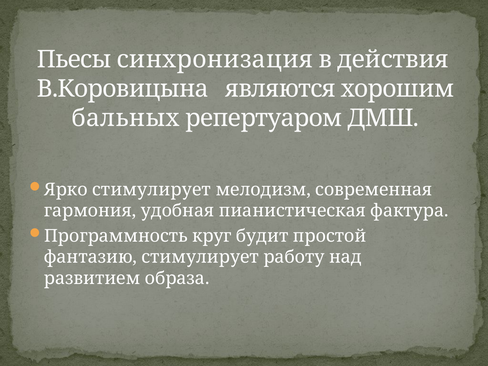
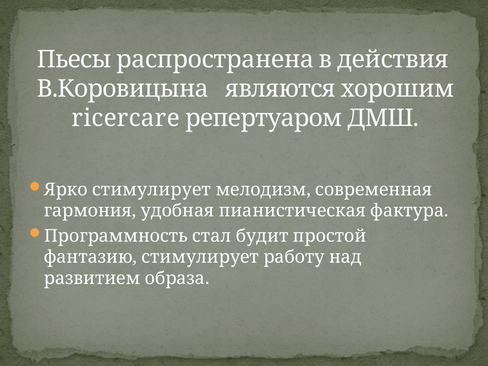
синхронизация: синхронизация -> распространена
бальных: бальных -> ricercare
круг: круг -> стал
